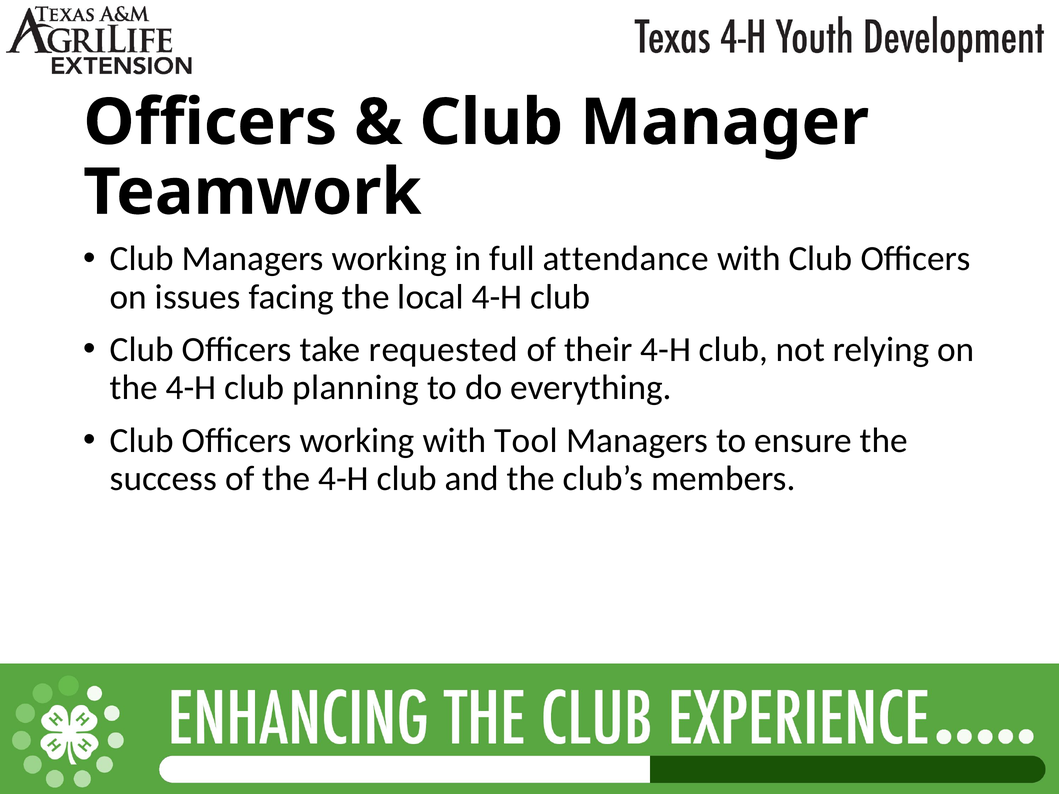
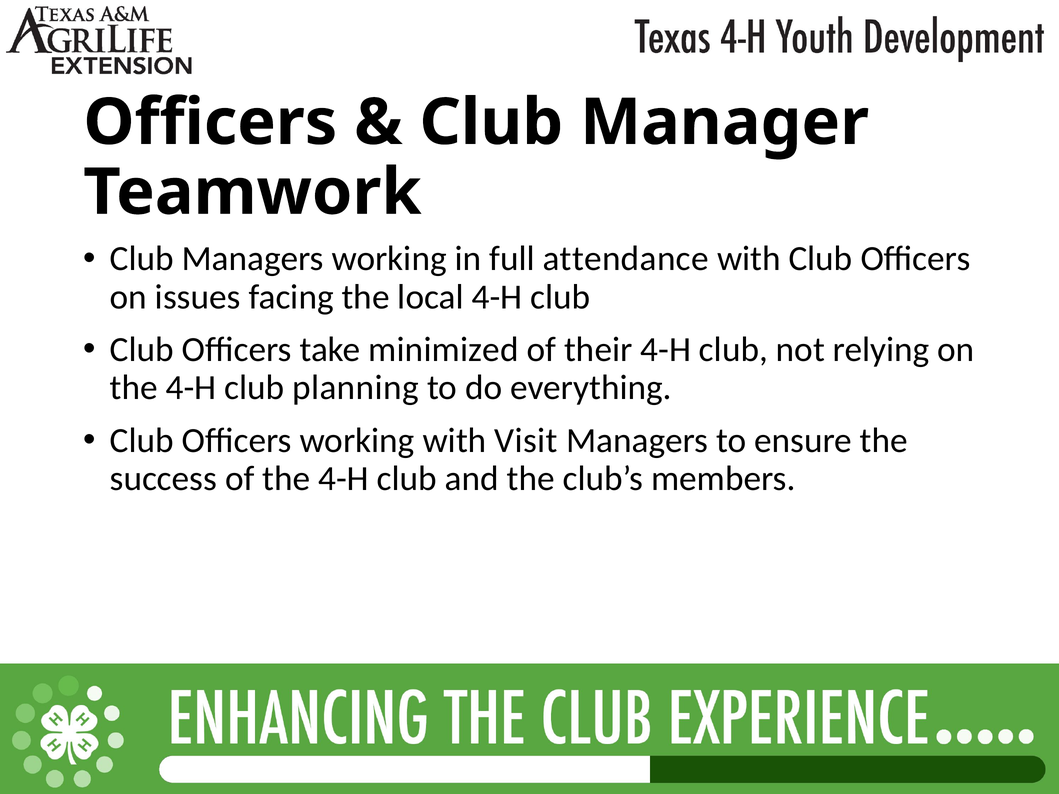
requested: requested -> minimized
Tool: Tool -> Visit
